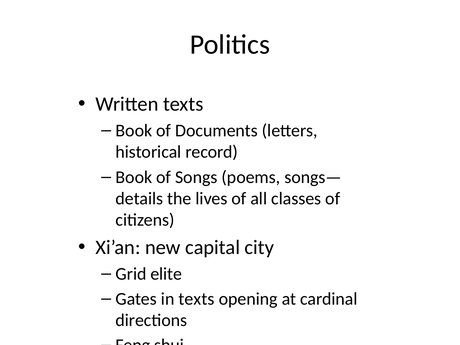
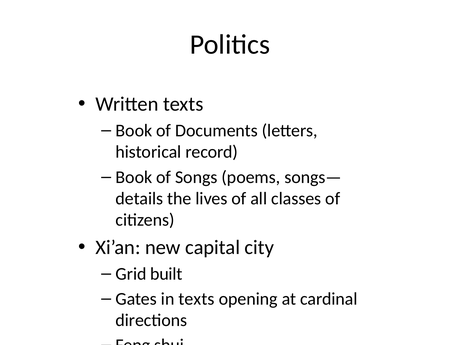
elite: elite -> built
